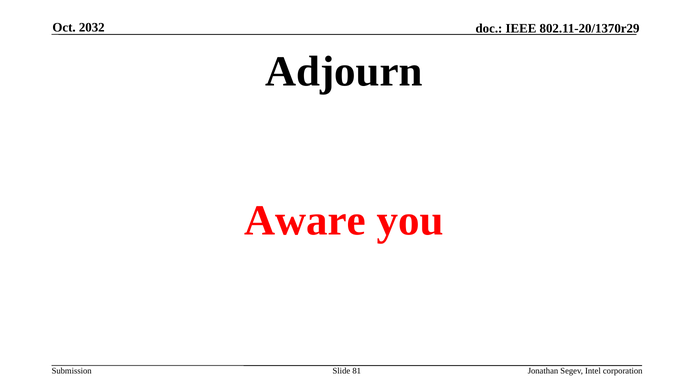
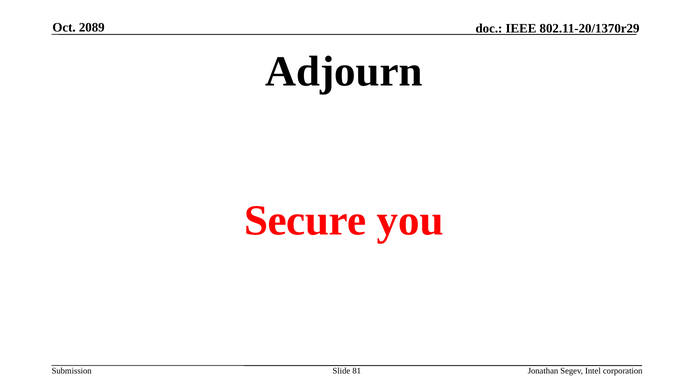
2032: 2032 -> 2089
Aware: Aware -> Secure
